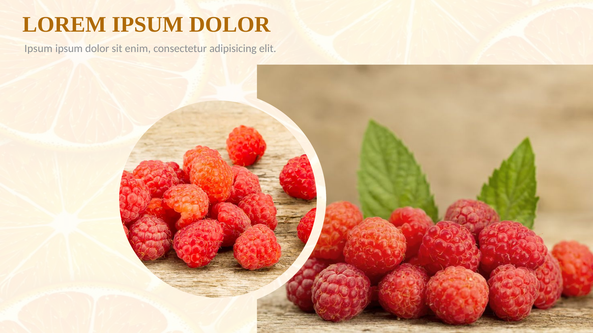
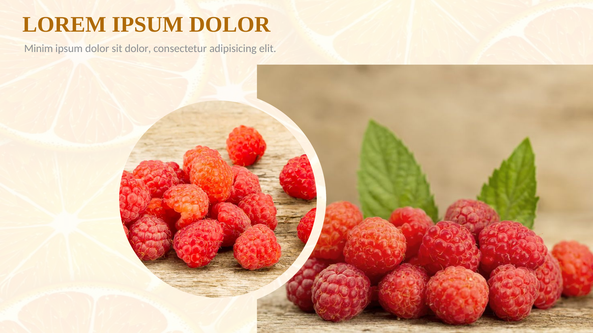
Ipsum at (38, 49): Ipsum -> Minim
sit enim: enim -> dolor
